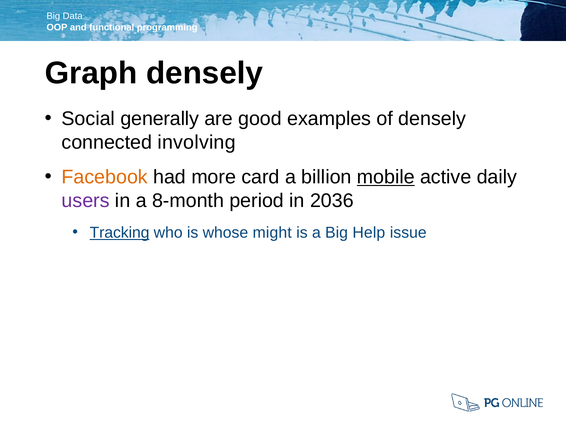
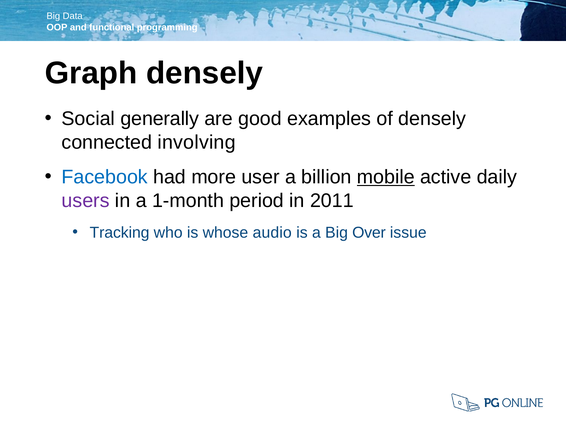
Facebook colour: orange -> blue
card: card -> user
8-month: 8-month -> 1-month
2036: 2036 -> 2011
Tracking underline: present -> none
might: might -> audio
Help: Help -> Over
